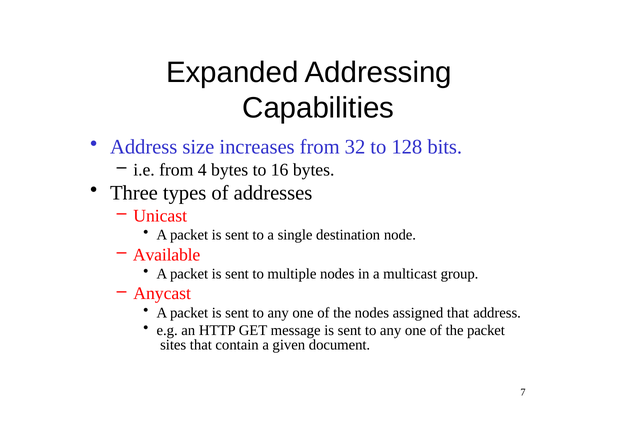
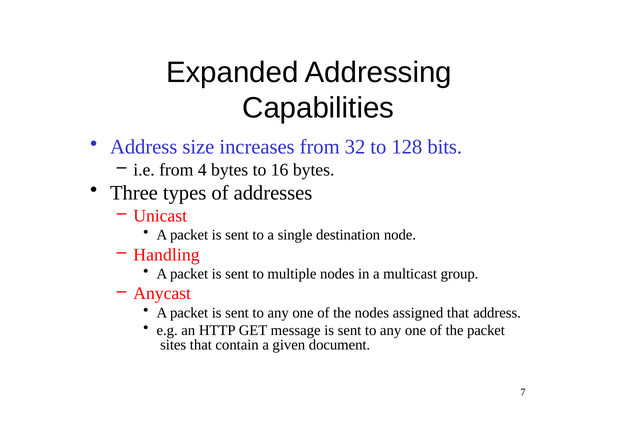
Available: Available -> Handling
